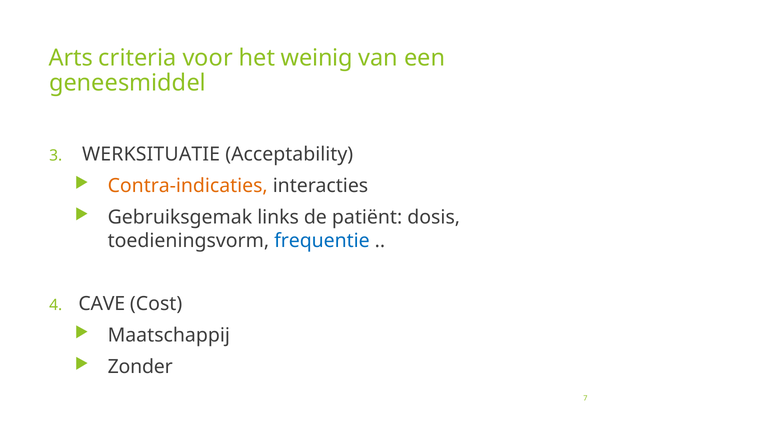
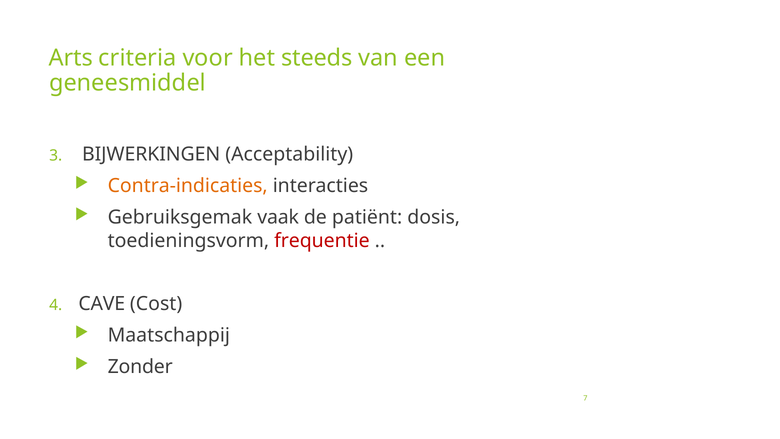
weinig: weinig -> steeds
WERKSITUATIE: WERKSITUATIE -> BIJWERKINGEN
links: links -> vaak
frequentie colour: blue -> red
